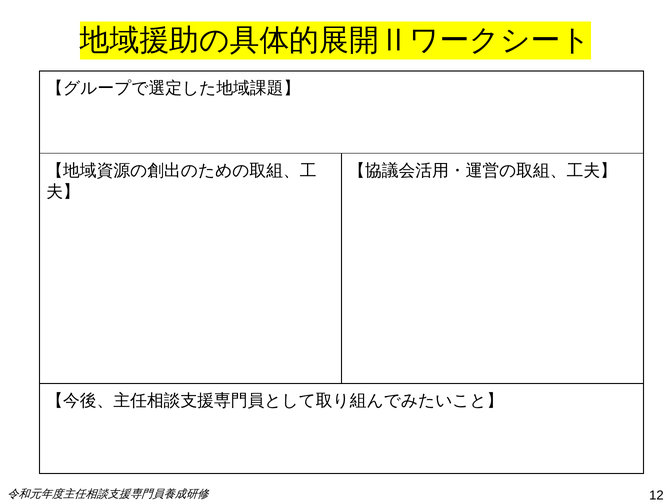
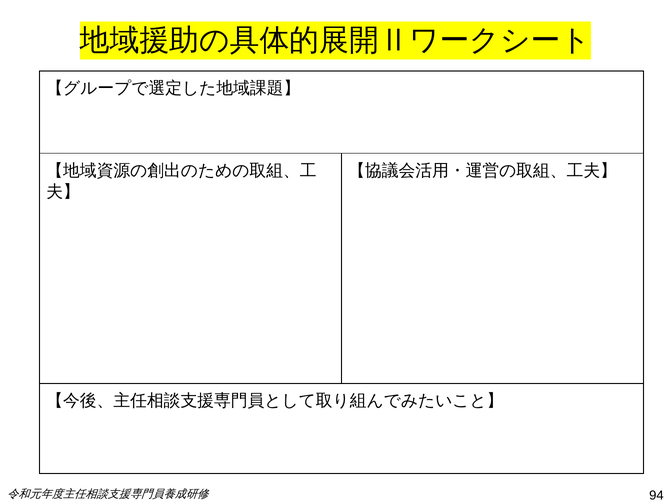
12: 12 -> 94
